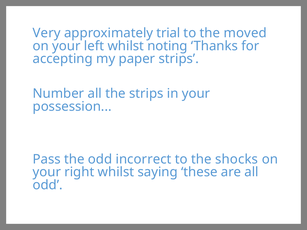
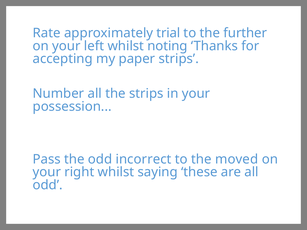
Very: Very -> Rate
moved: moved -> further
shocks: shocks -> moved
